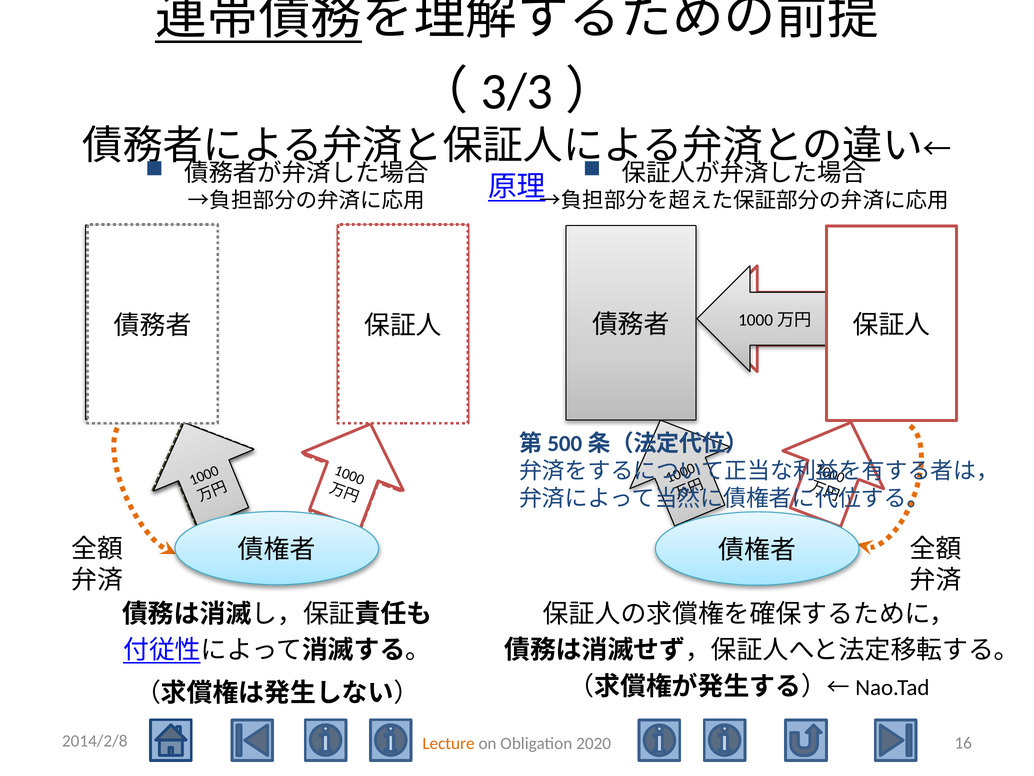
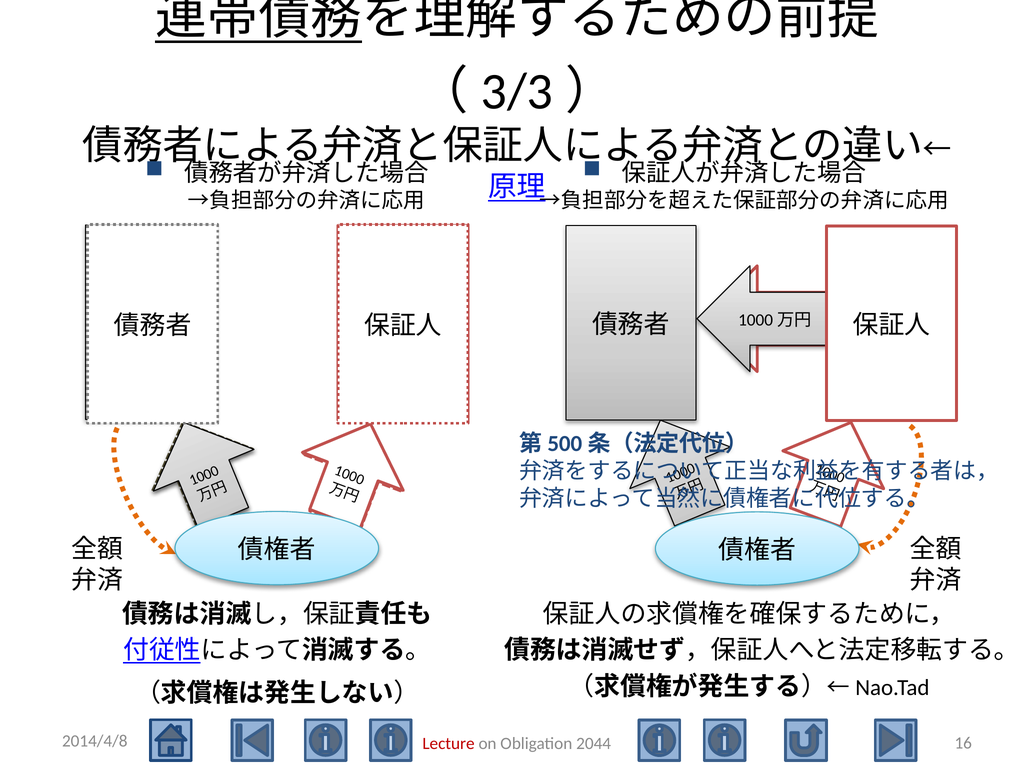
2014/2/8: 2014/2/8 -> 2014/4/8
Lecture colour: orange -> red
2020: 2020 -> 2044
